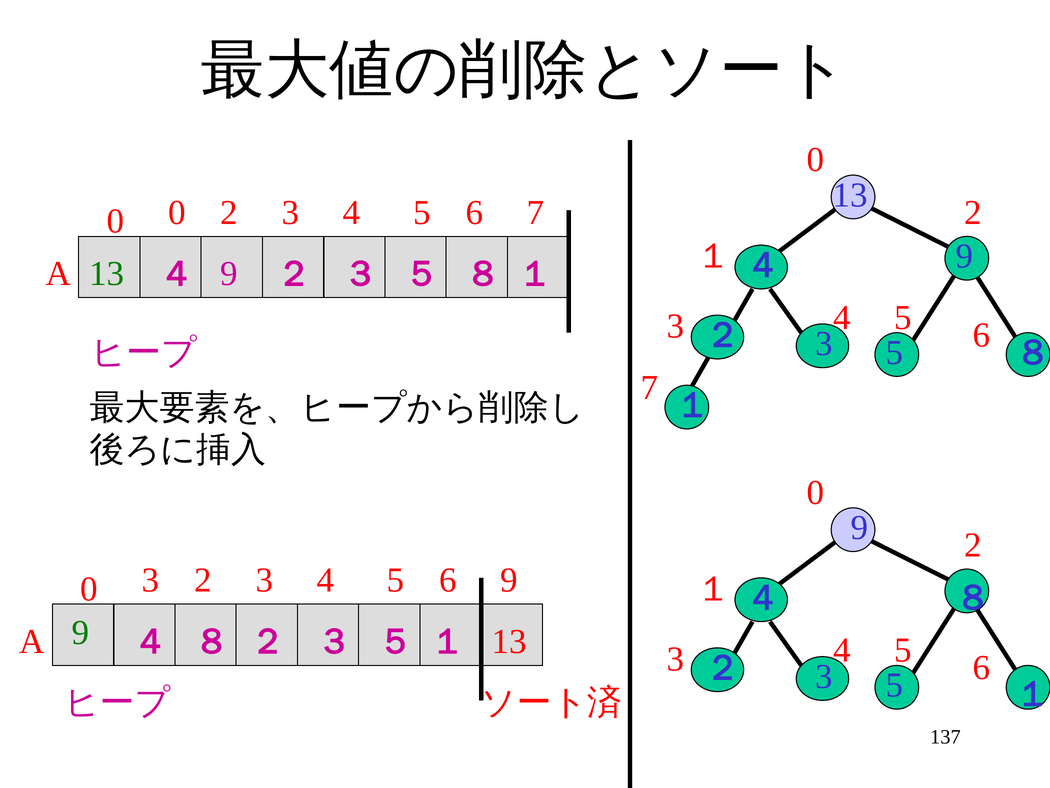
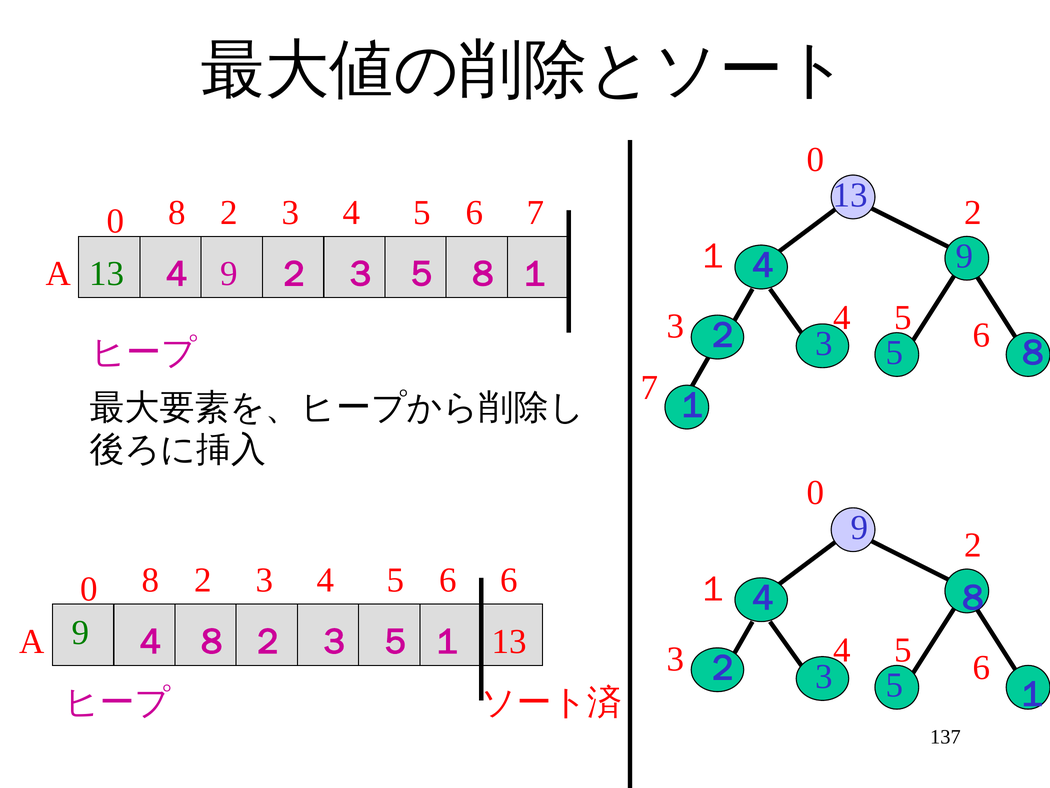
0 at (177, 212): 0 -> 8
3 at (151, 580): 3 -> 8
9 at (509, 580): 9 -> 6
